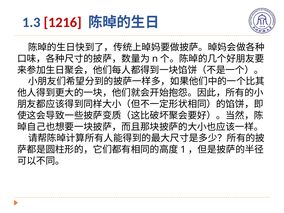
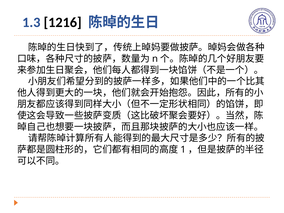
1216 colour: red -> black
